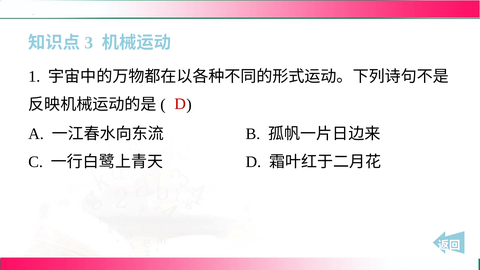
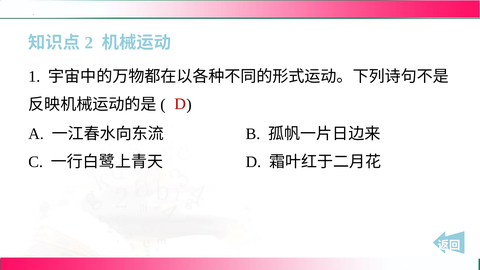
3: 3 -> 2
